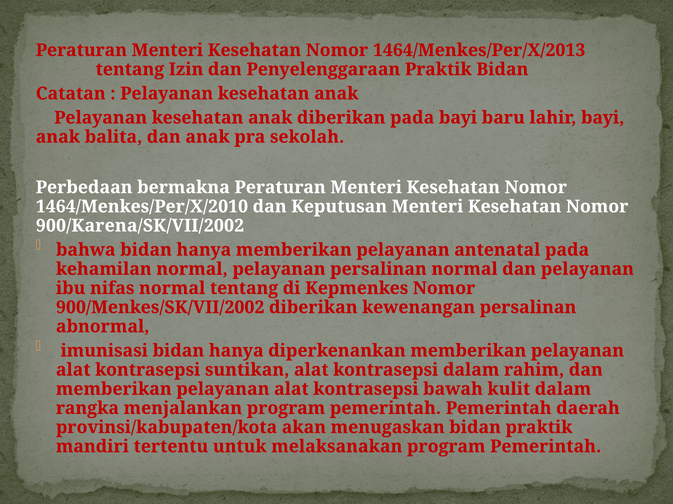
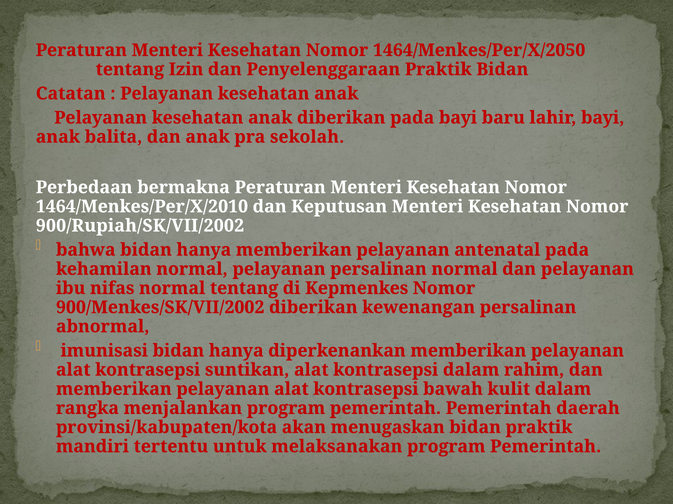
1464/Menkes/Per/X/2013: 1464/Menkes/Per/X/2013 -> 1464/Menkes/Per/X/2050
900/Karena/SK/VII/2002: 900/Karena/SK/VII/2002 -> 900/Rupiah/SK/VII/2002
